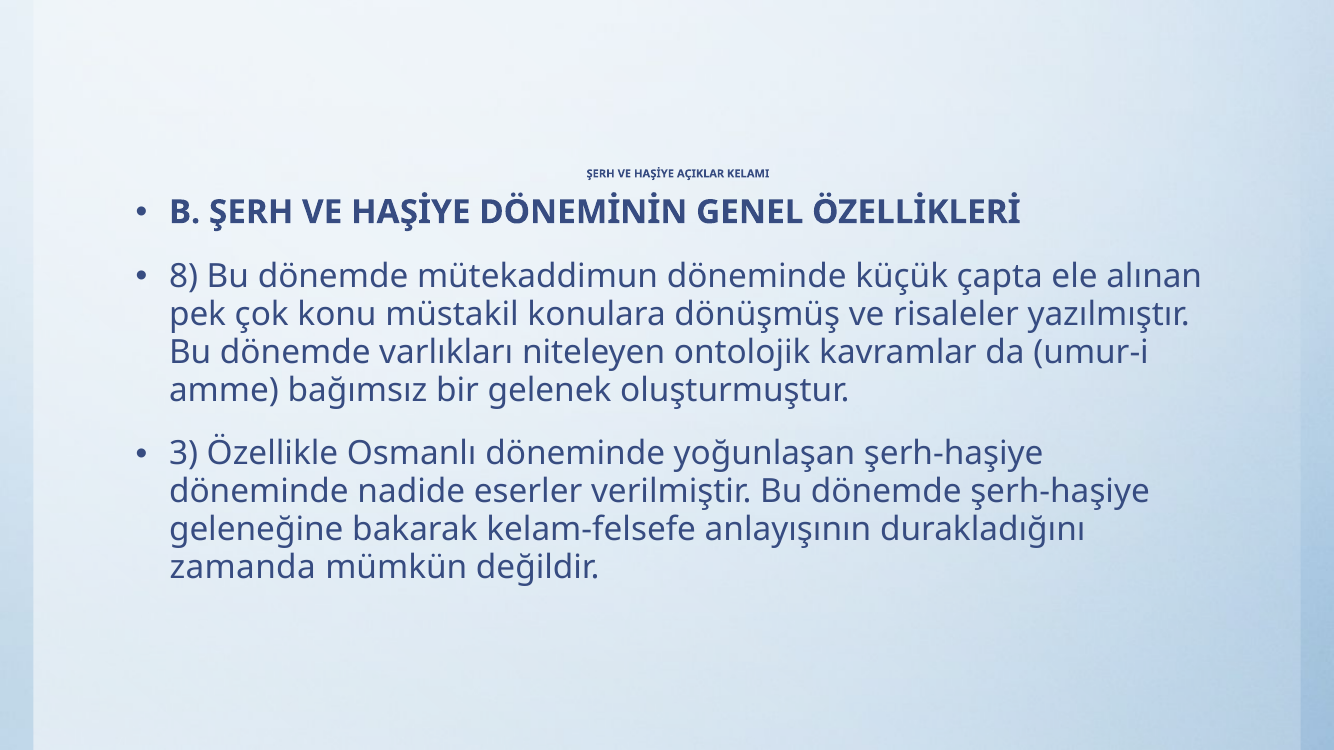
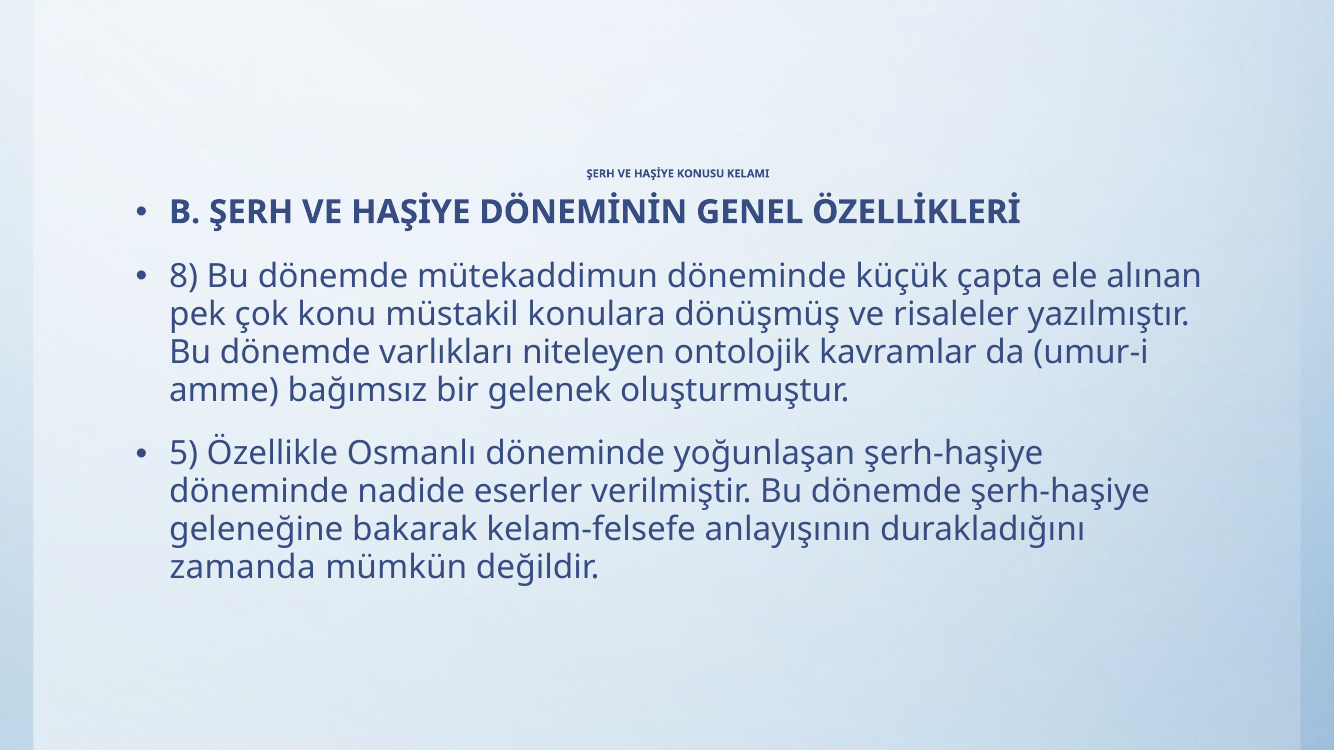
AÇIKLAR: AÇIKLAR -> KONUSU
3: 3 -> 5
